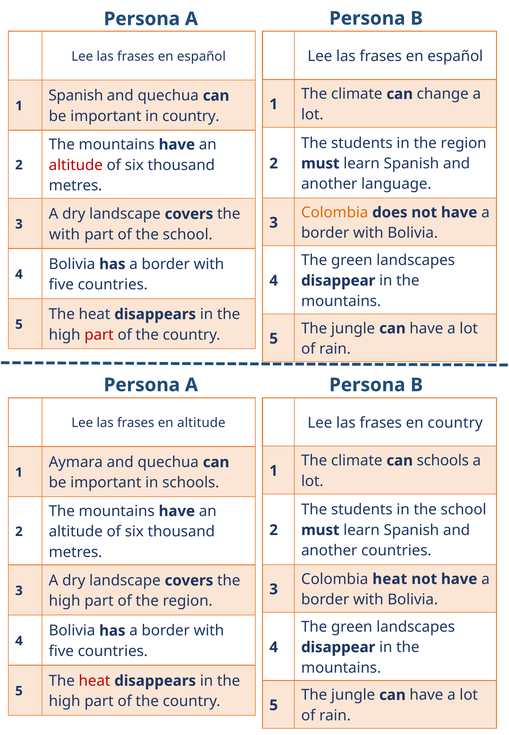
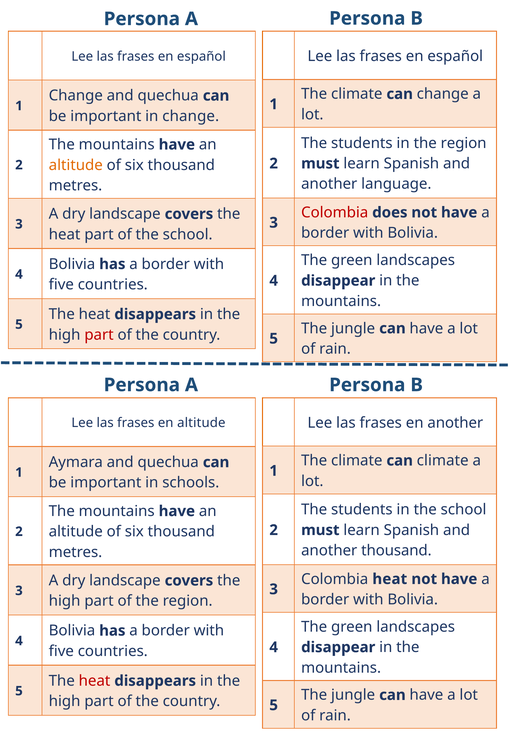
Spanish at (76, 96): Spanish -> Change
in country: country -> change
altitude at (76, 165) colour: red -> orange
Colombia at (335, 213) colour: orange -> red
with at (65, 235): with -> heat
en country: country -> another
can schools: schools -> climate
another countries: countries -> thousand
